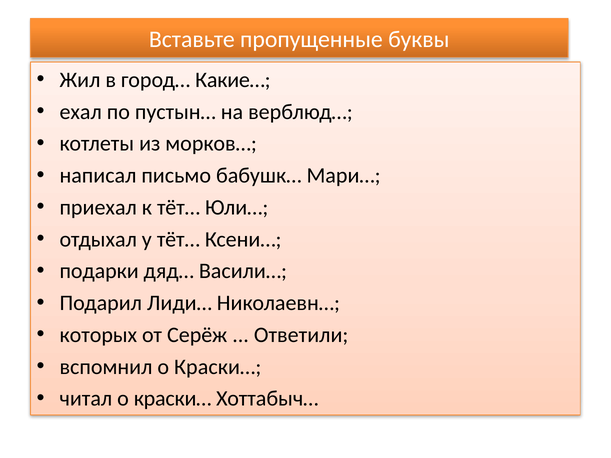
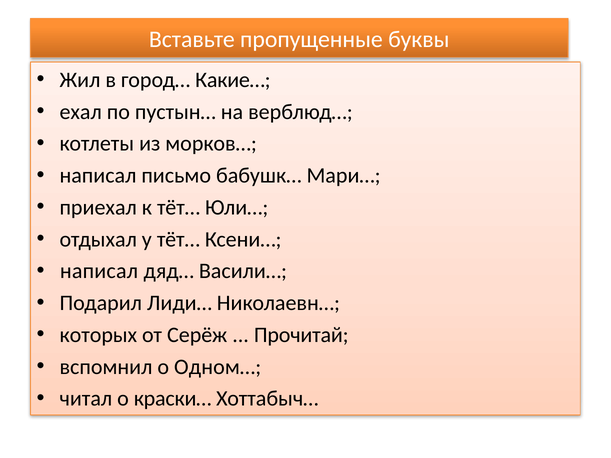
подарки at (99, 271): подарки -> написал
Ответили: Ответили -> Прочитай
вспомнил о Краски…: Краски… -> Одном…
